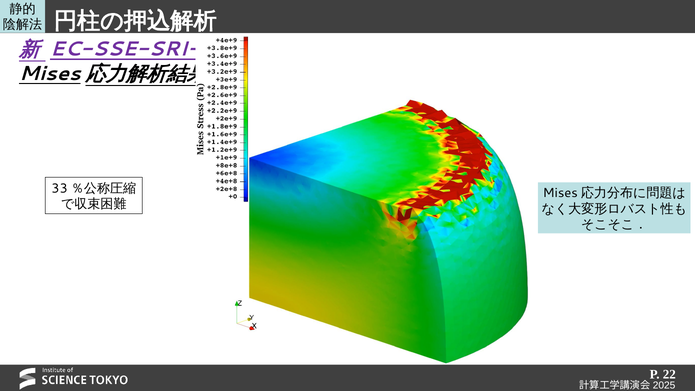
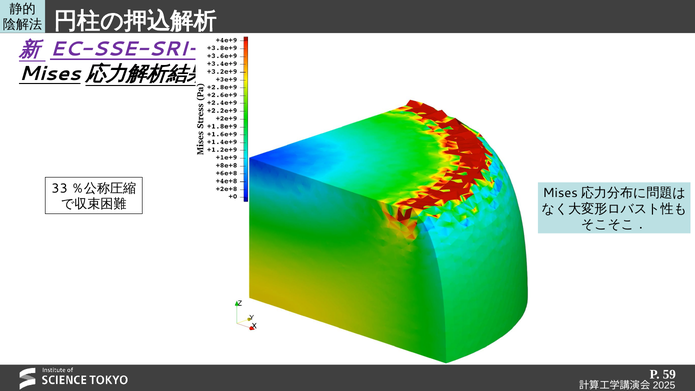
22: 22 -> 59
